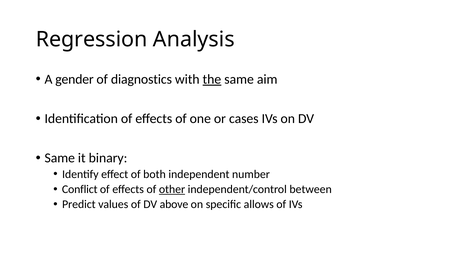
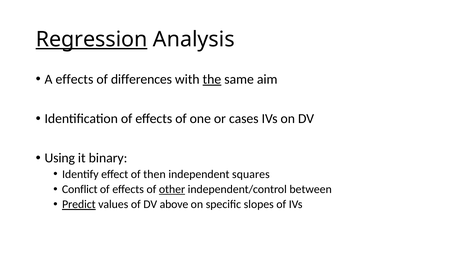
Regression underline: none -> present
A gender: gender -> effects
diagnostics: diagnostics -> differences
Same at (60, 158): Same -> Using
both: both -> then
number: number -> squares
Predict underline: none -> present
allows: allows -> slopes
